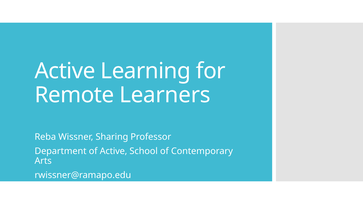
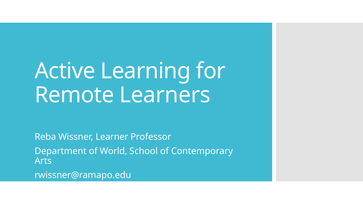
Sharing: Sharing -> Learner
of Active: Active -> World
